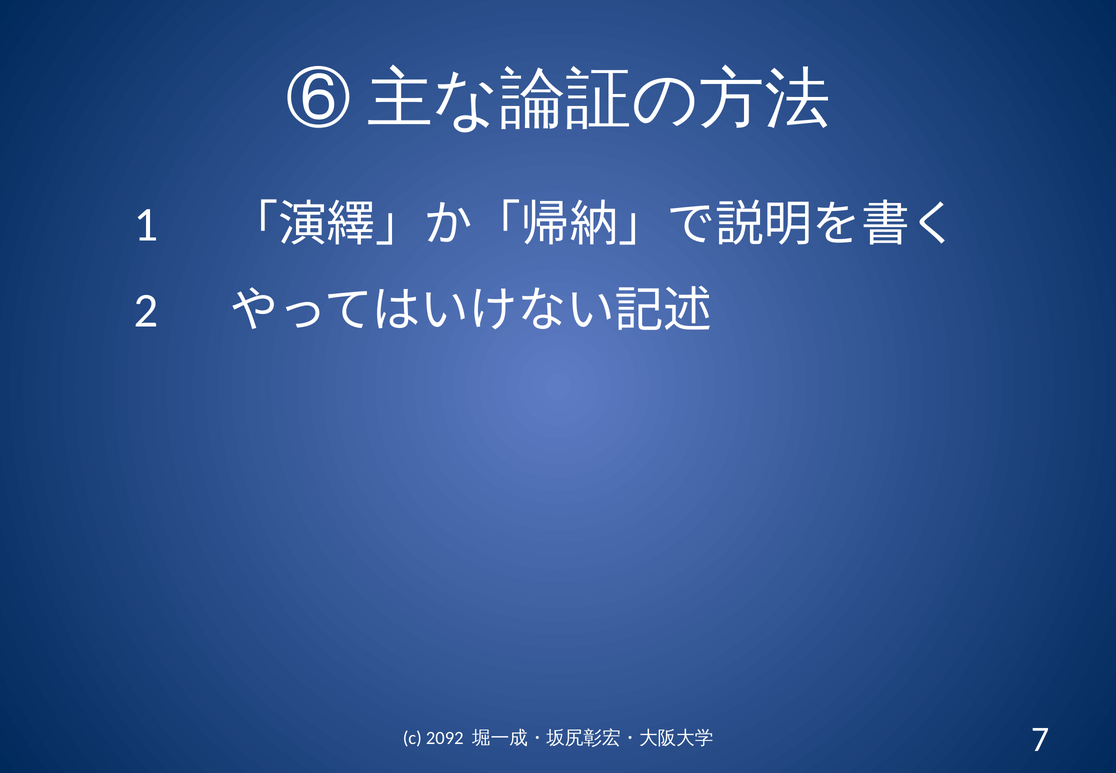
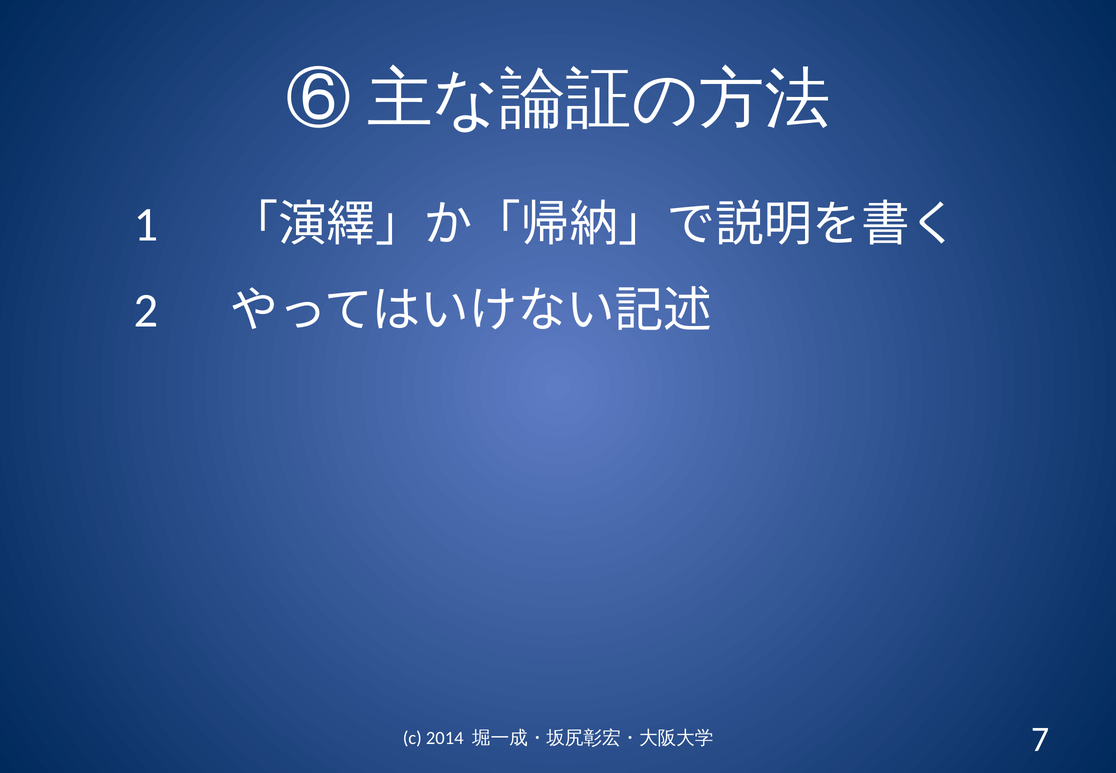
2092: 2092 -> 2014
